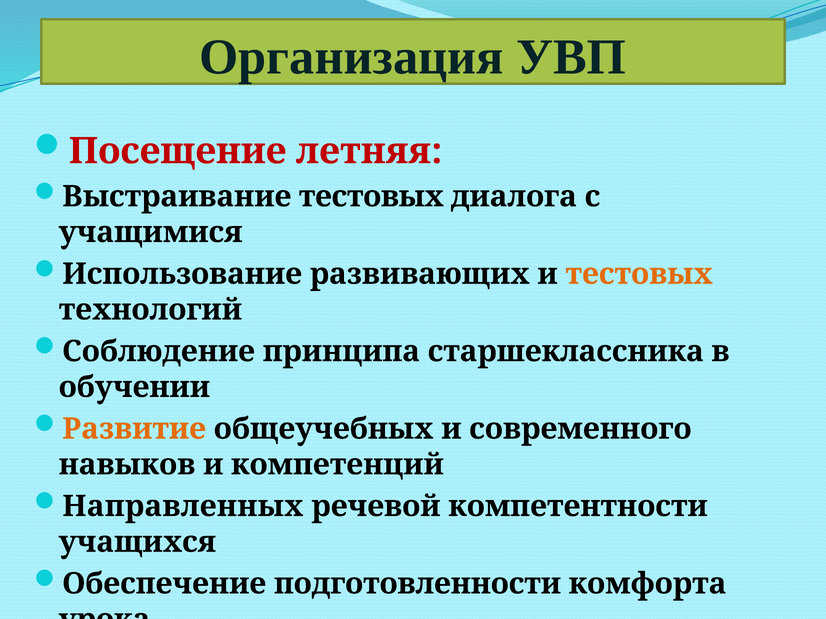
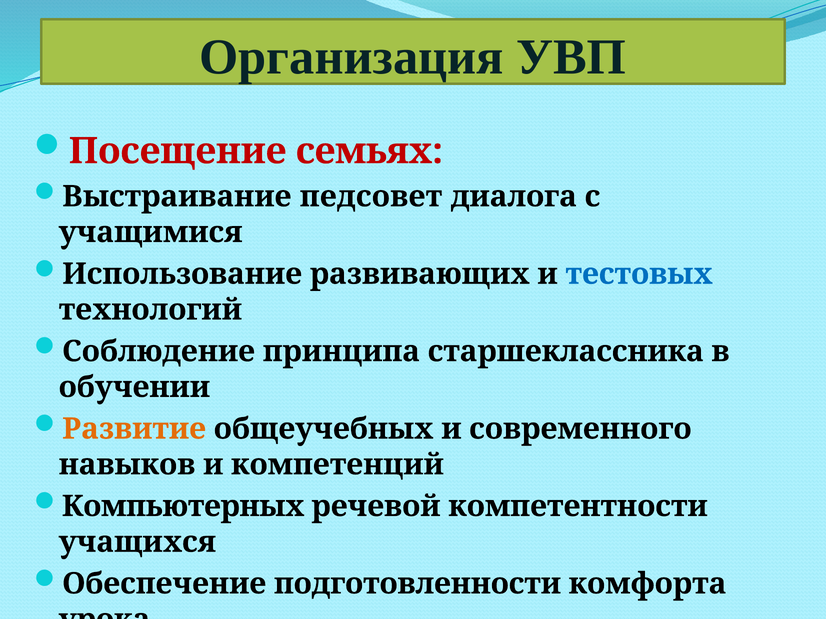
летняя: летняя -> семьях
Выстраивание тестовых: тестовых -> педсовет
тестовых at (639, 274) colour: orange -> blue
Направленных: Направленных -> Компьютерных
